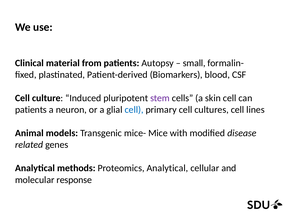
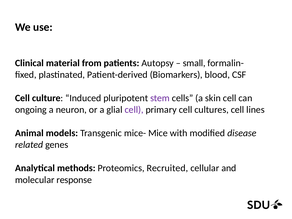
patients at (31, 110): patients -> ongoing
cell at (134, 110) colour: blue -> purple
Proteomics Analytical: Analytical -> Recruited
